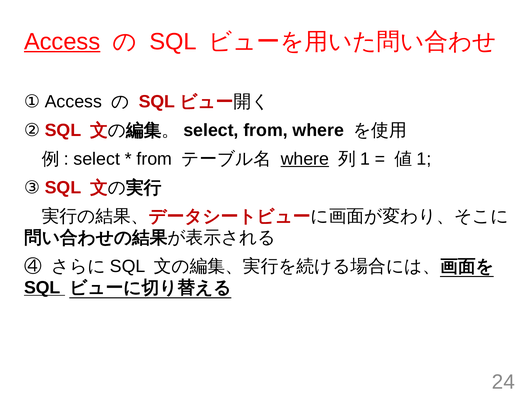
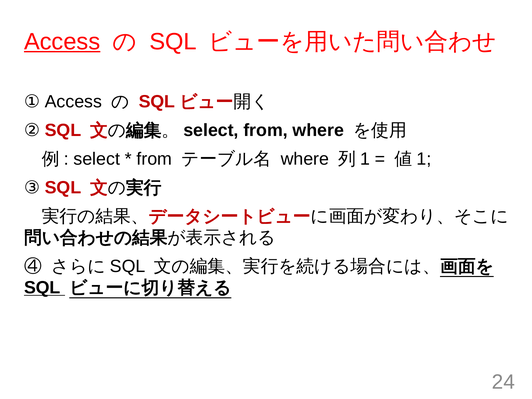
where at (305, 159) underline: present -> none
